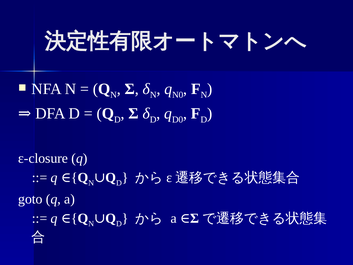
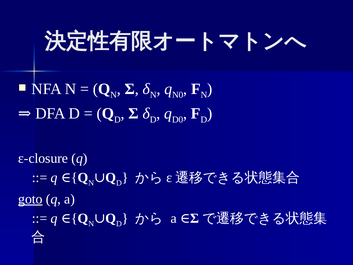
goto underline: none -> present
